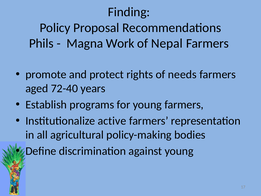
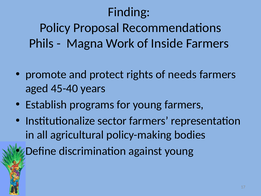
Nepal: Nepal -> Inside
72-40: 72-40 -> 45-40
active: active -> sector
